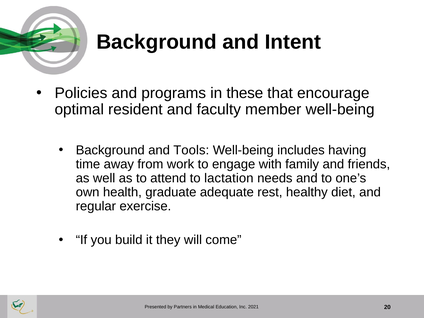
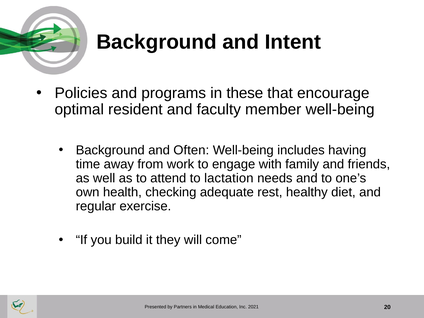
Tools: Tools -> Often
graduate: graduate -> checking
